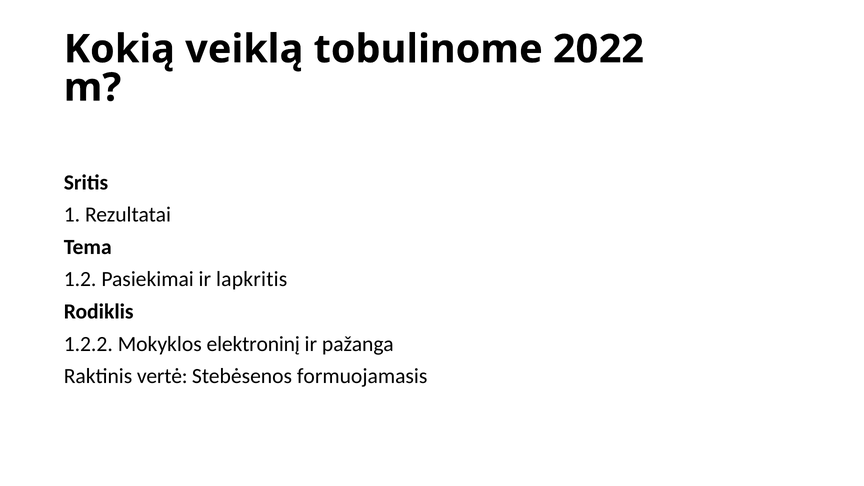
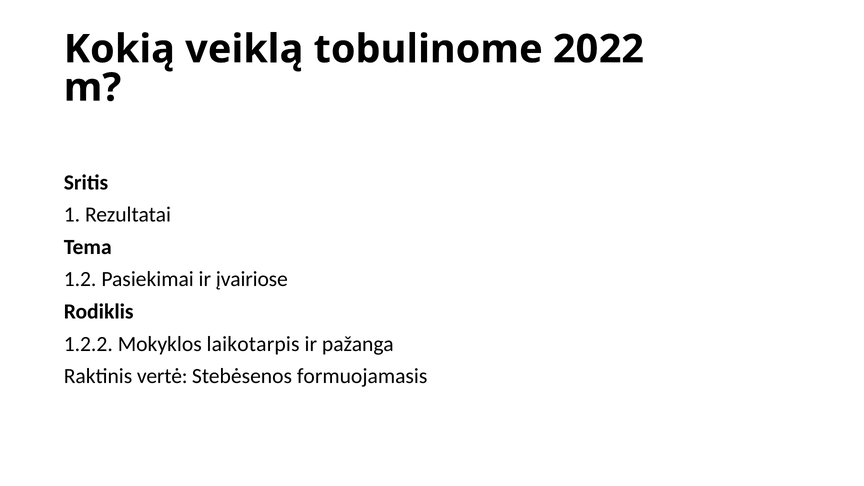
lapkritis: lapkritis -> įvairiose
elektroninį: elektroninį -> laikotarpis
